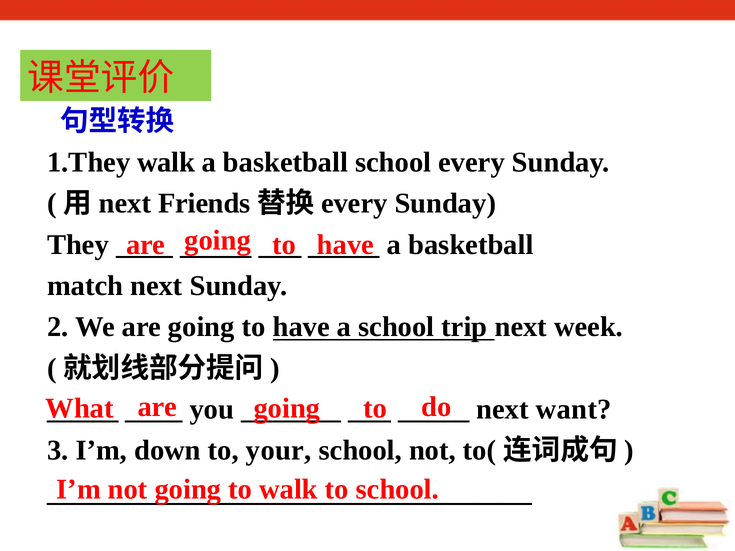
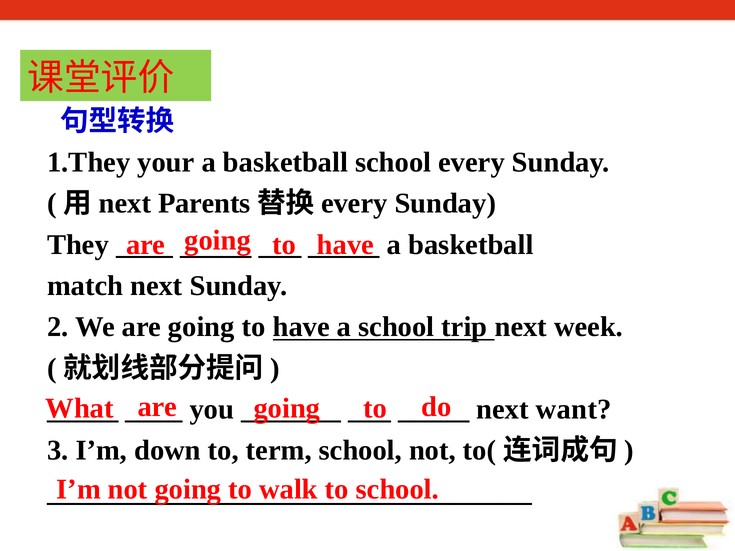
1.They walk: walk -> your
Friends: Friends -> Parents
your: your -> term
